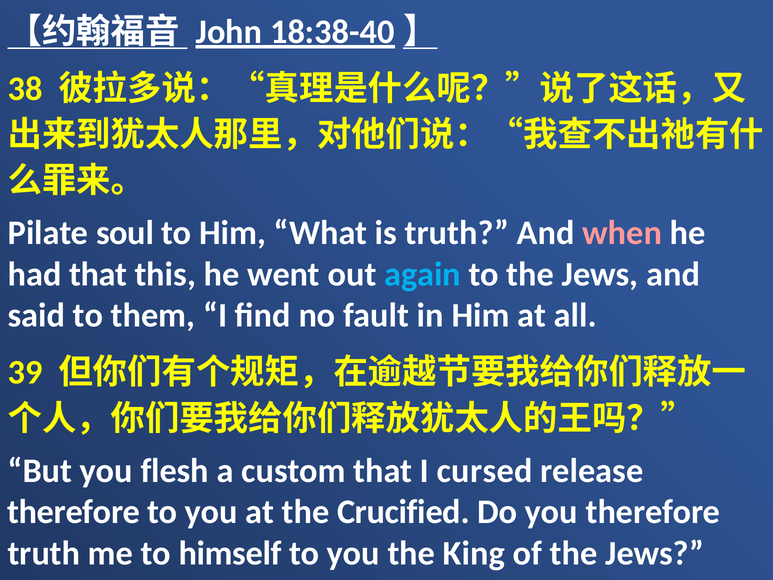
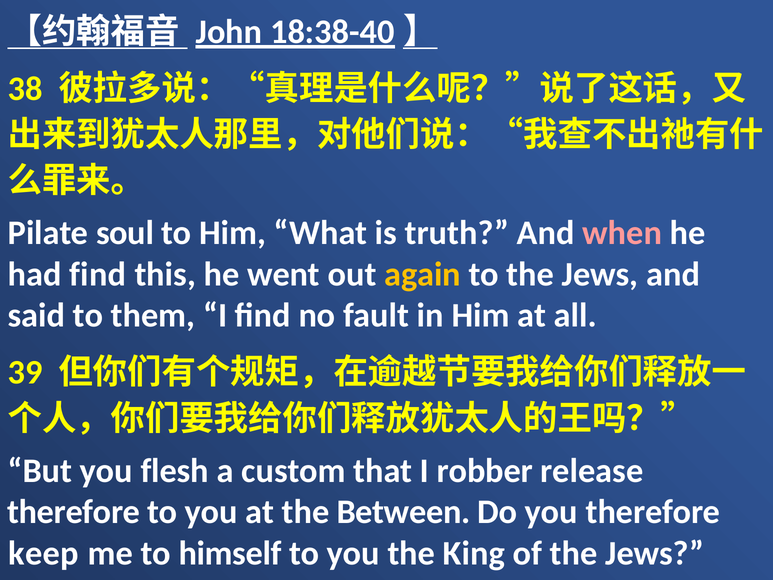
had that: that -> find
again colour: light blue -> yellow
cursed: cursed -> robber
Crucified: Crucified -> Between
truth at (44, 553): truth -> keep
